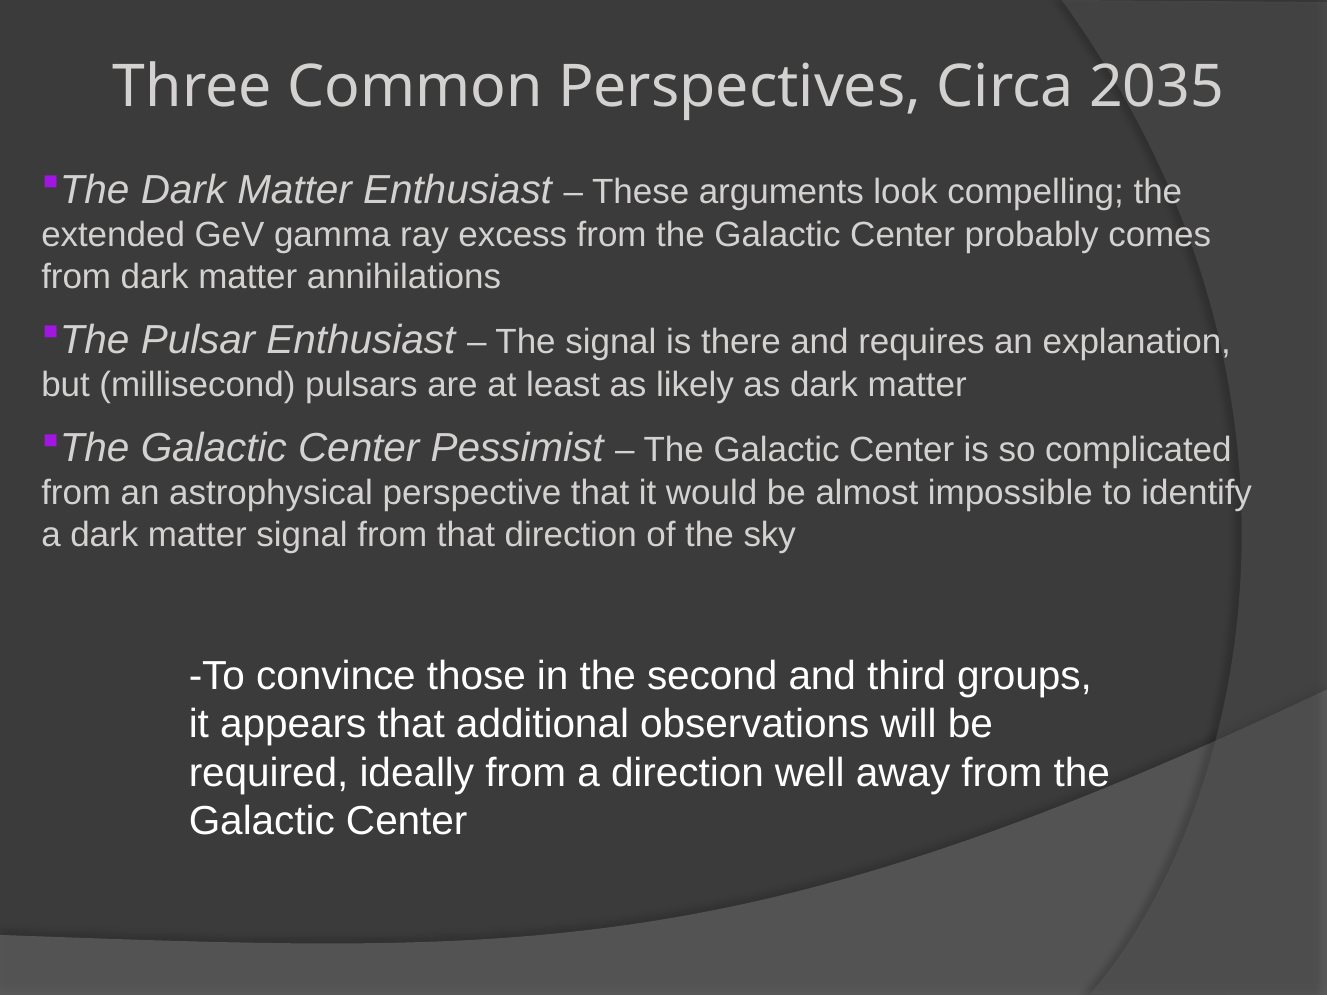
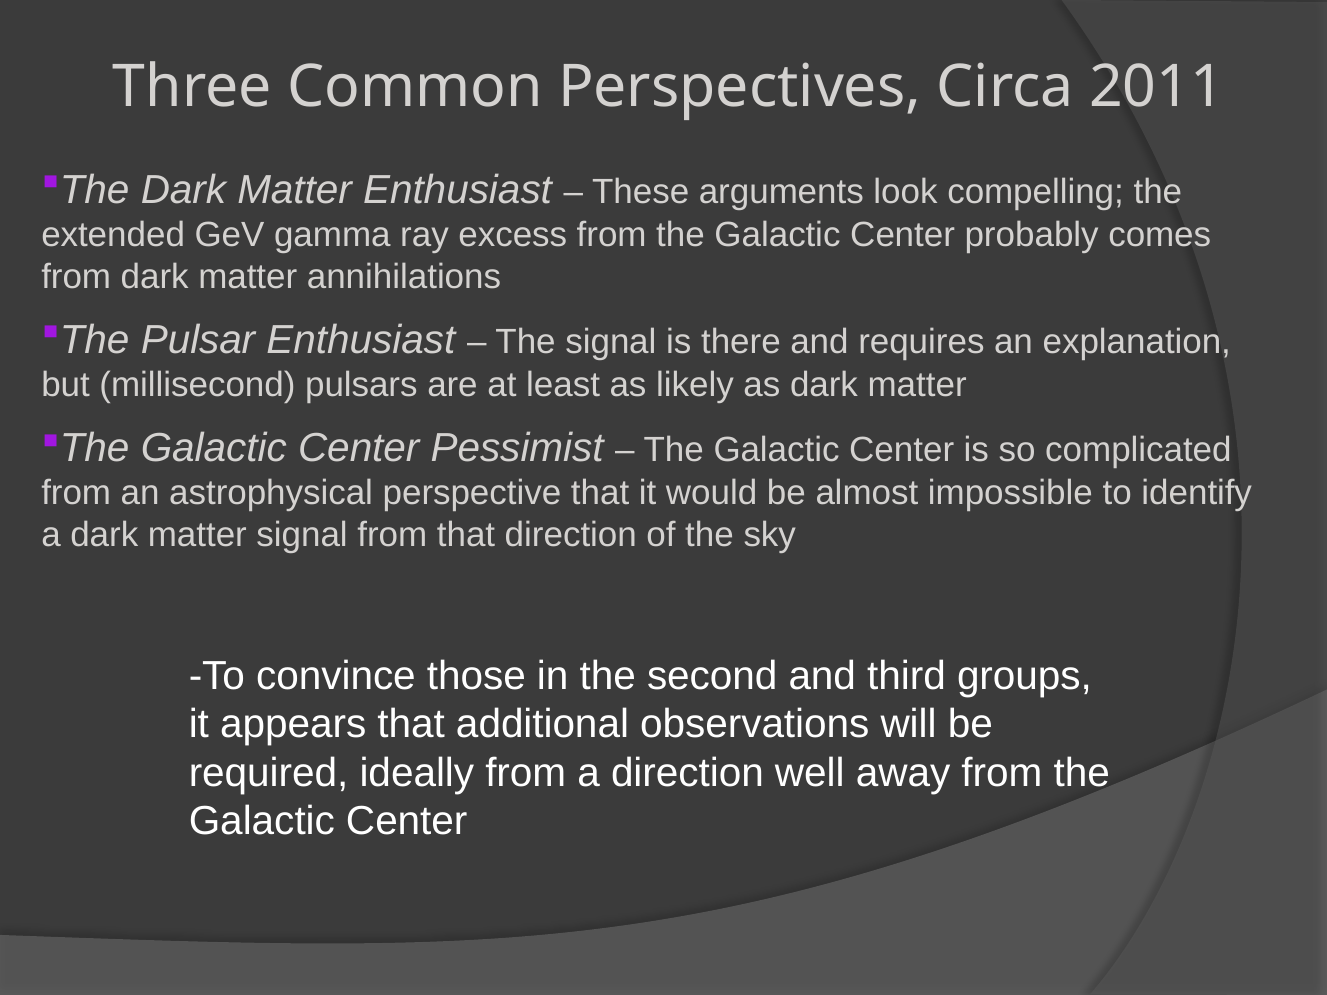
2035: 2035 -> 2011
